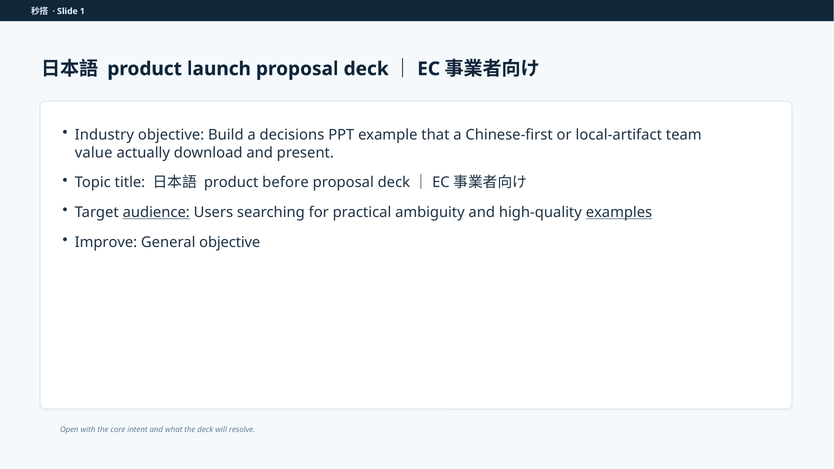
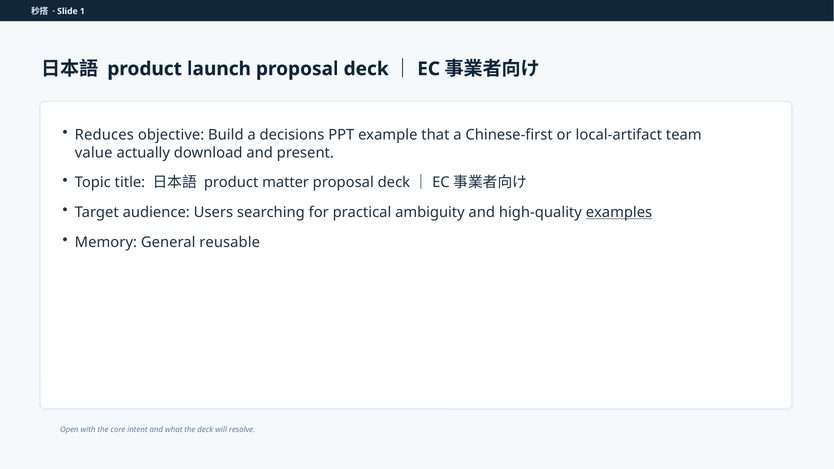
Industry: Industry -> Reduces
before: before -> matter
audience underline: present -> none
Improve: Improve -> Memory
General objective: objective -> reusable
